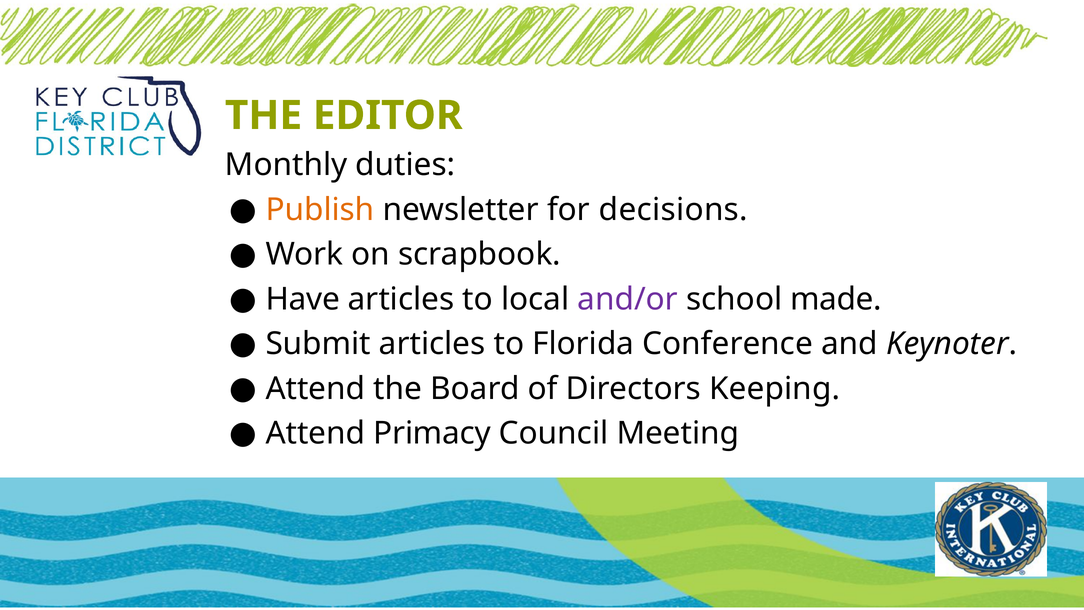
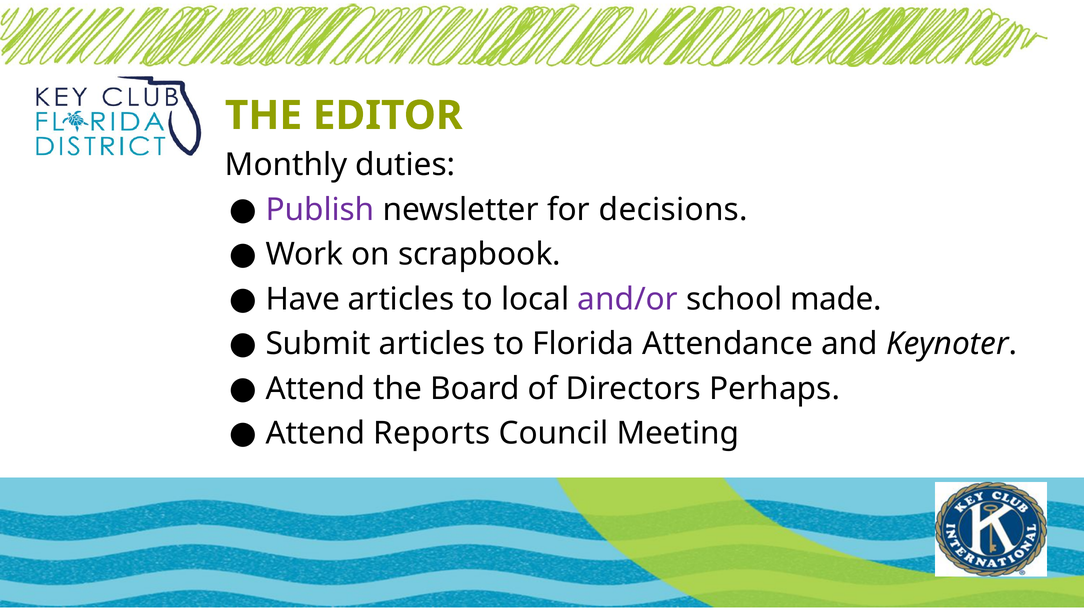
Publish colour: orange -> purple
Conference: Conference -> Attendance
Keeping: Keeping -> Perhaps
Primacy: Primacy -> Reports
